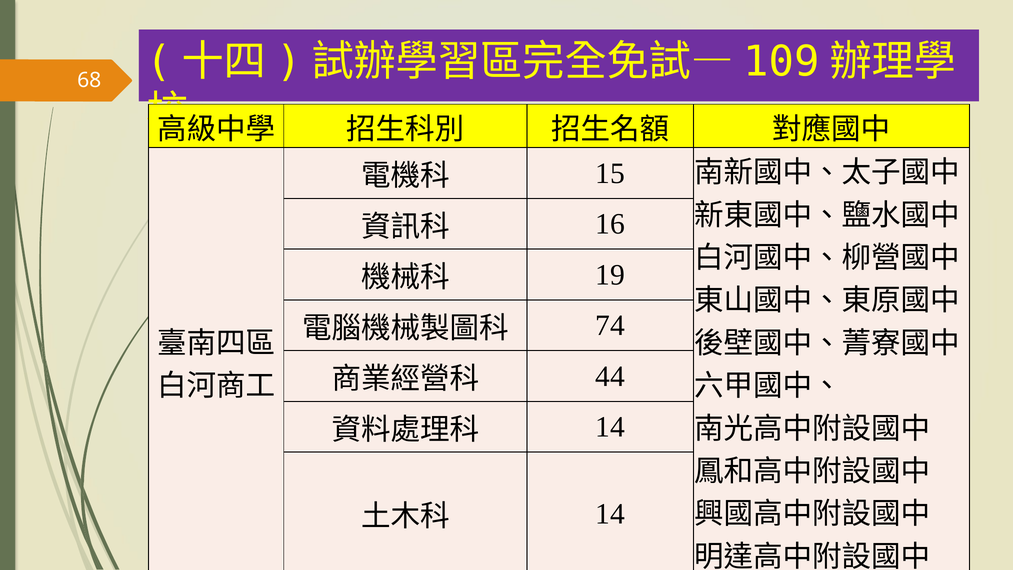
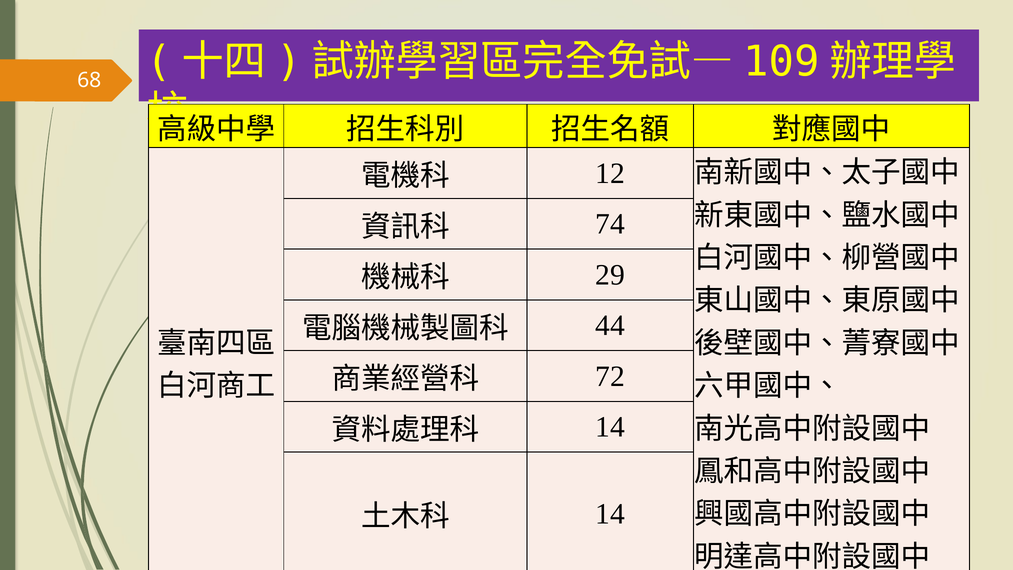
15: 15 -> 12
16: 16 -> 74
19: 19 -> 29
74: 74 -> 44
44: 44 -> 72
